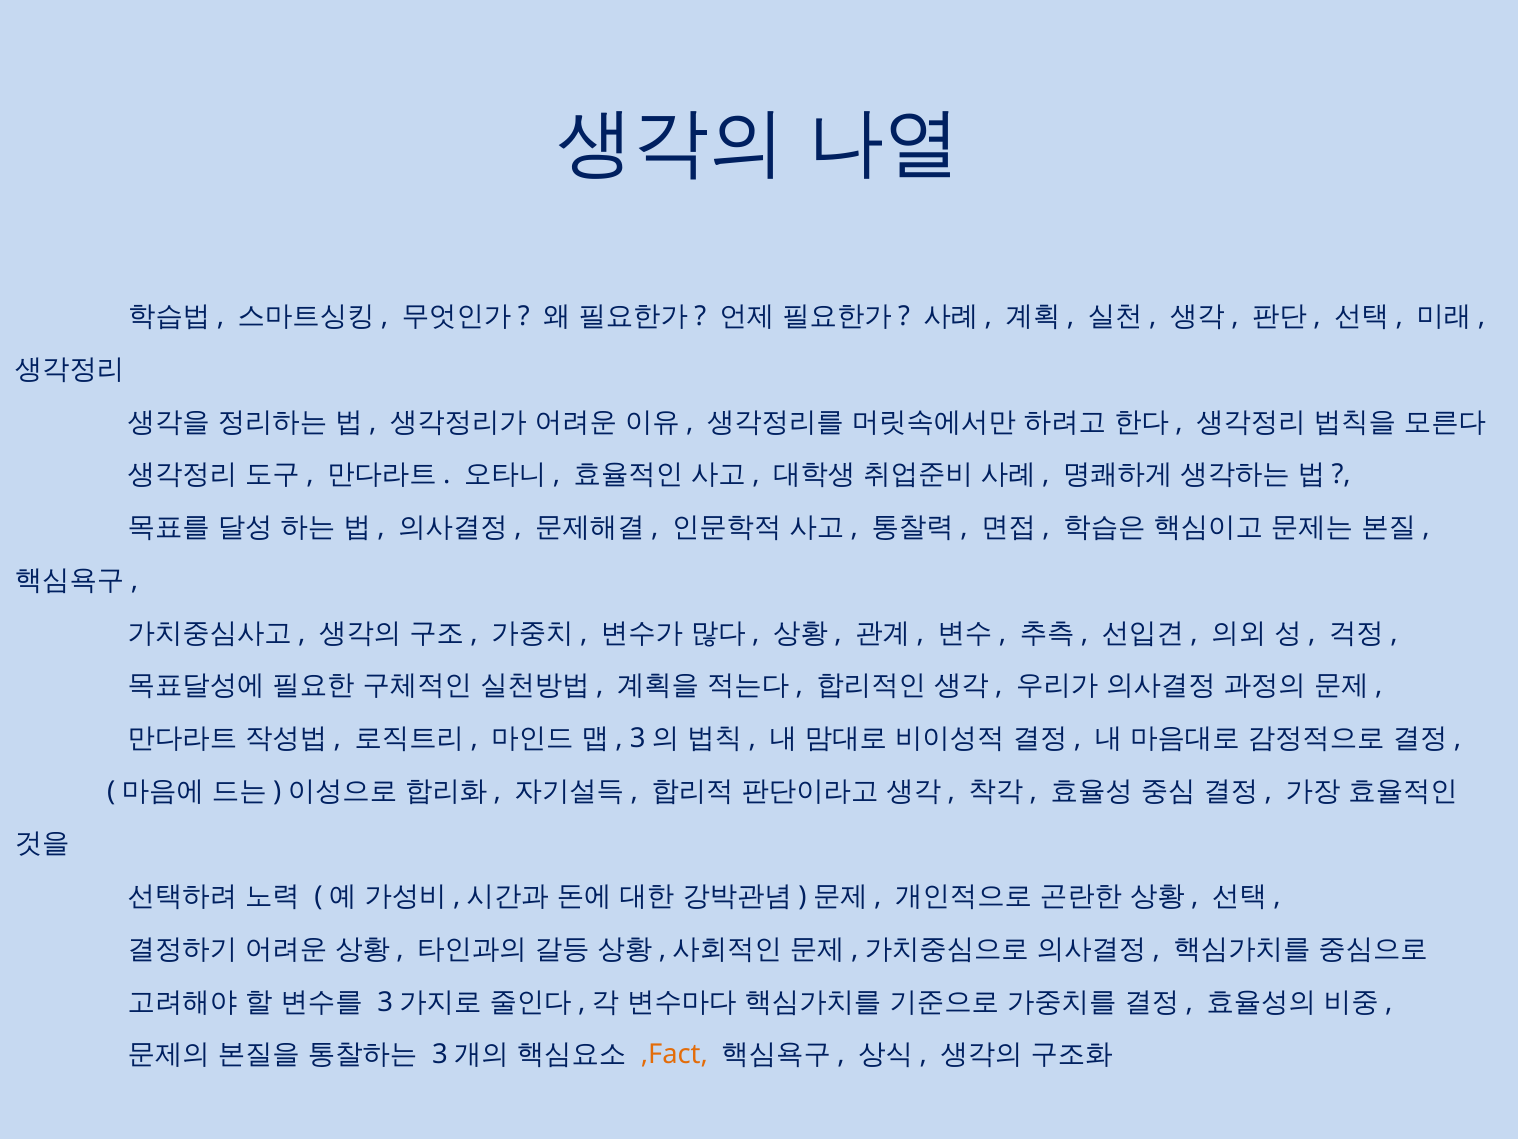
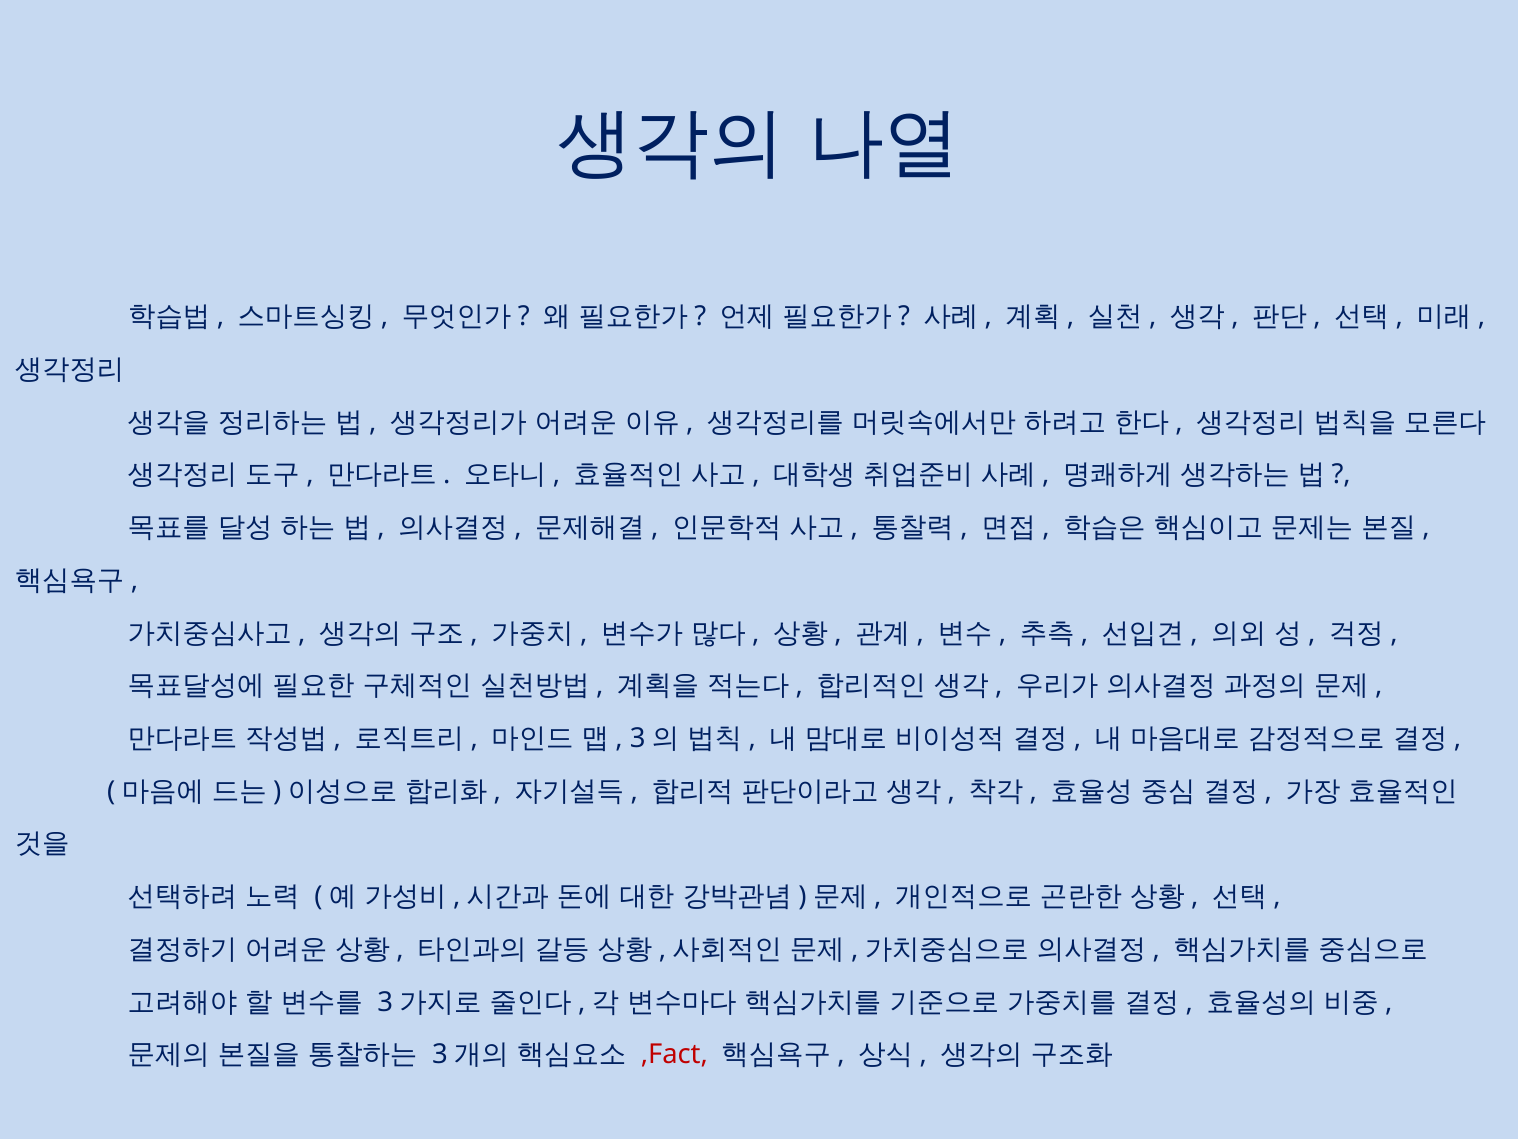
,Fact colour: orange -> red
